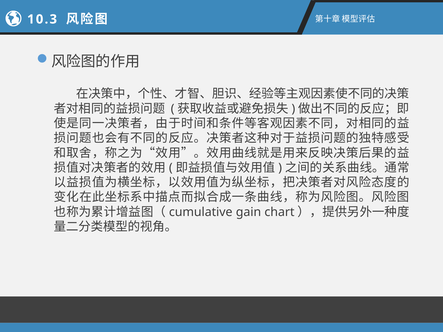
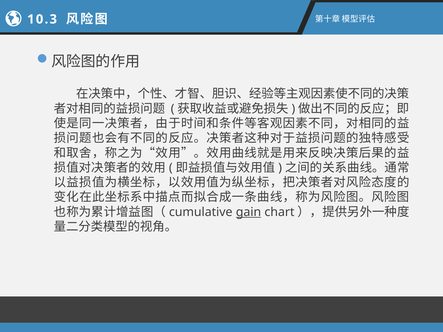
gain underline: none -> present
